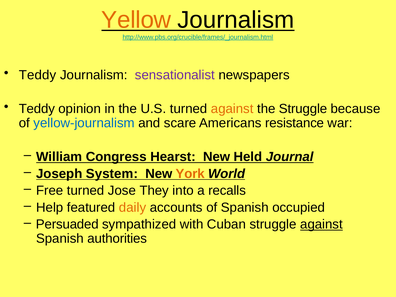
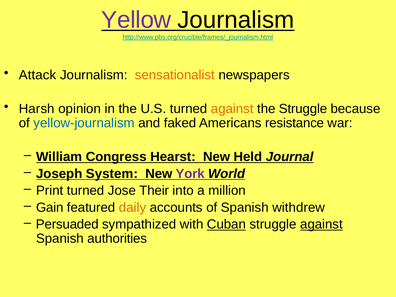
Yellow colour: orange -> purple
Teddy at (38, 75): Teddy -> Attack
sensationalist colour: purple -> orange
Teddy at (37, 109): Teddy -> Harsh
scare: scare -> faked
York colour: orange -> purple
Free: Free -> Print
They: They -> Their
recalls: recalls -> million
Help: Help -> Gain
occupied: occupied -> withdrew
Cuban underline: none -> present
